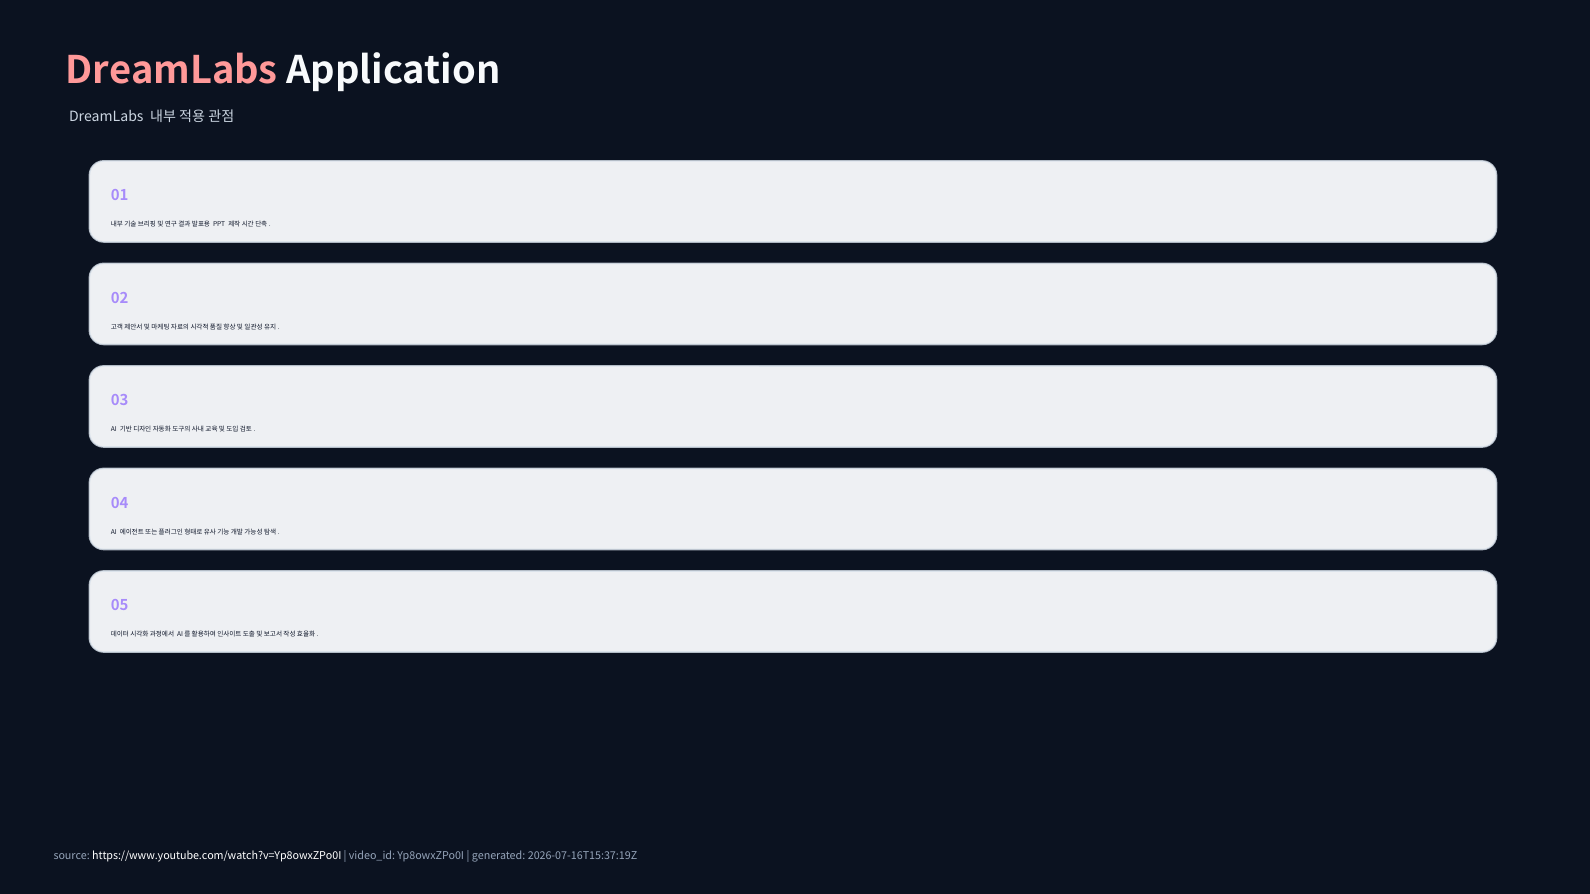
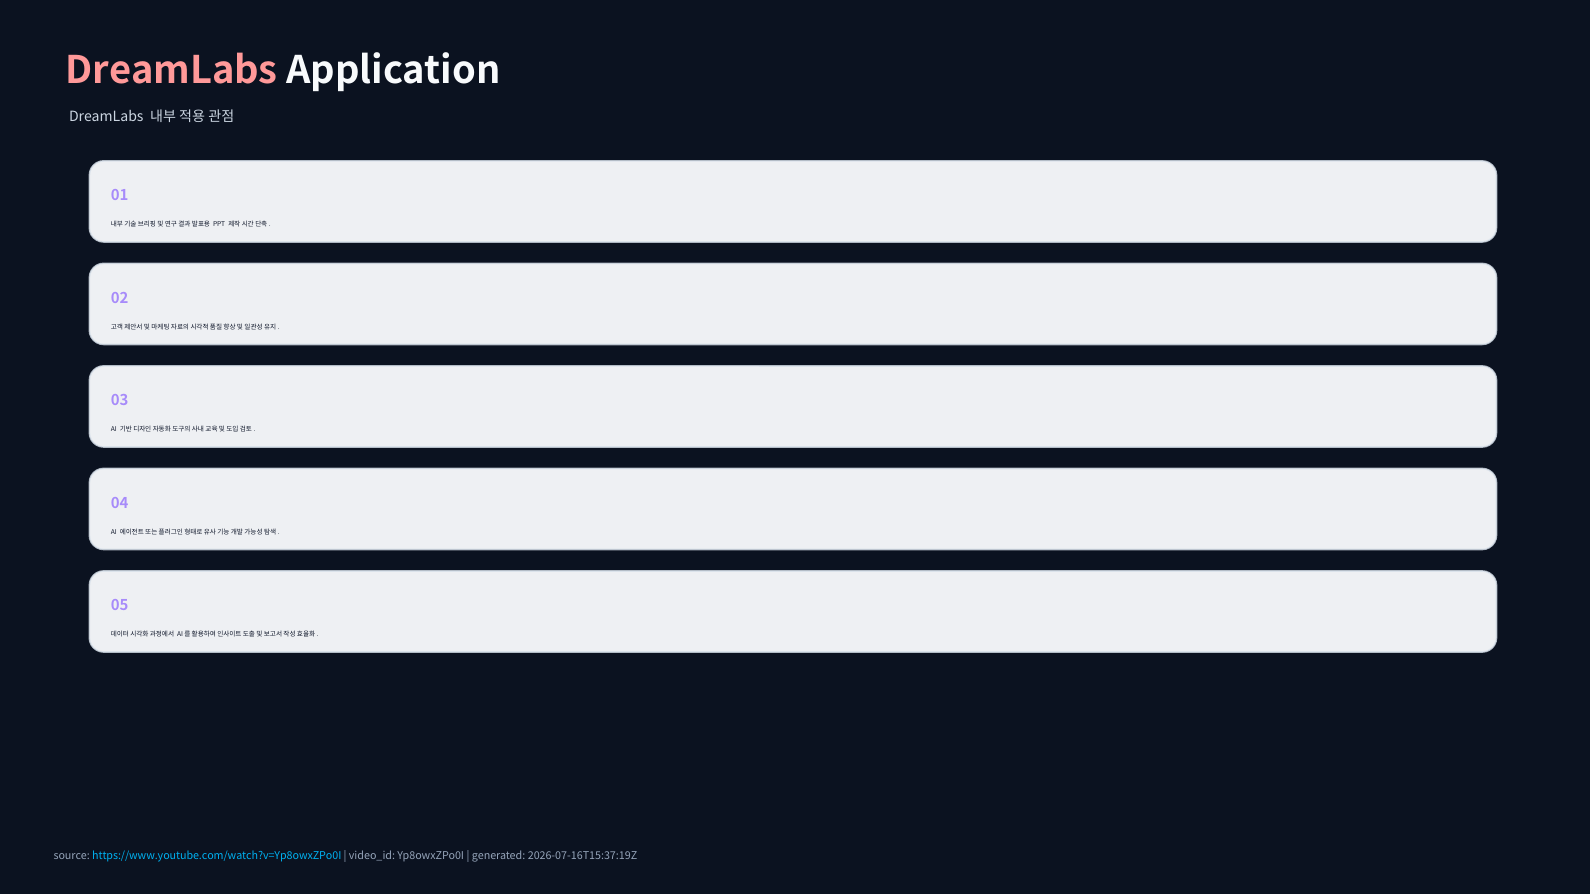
https://www.youtube.com/watch?v=Yp8owxZPo0I colour: white -> light blue
